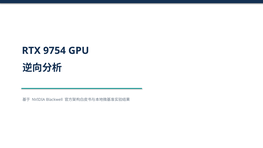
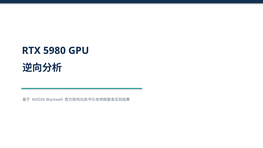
9754: 9754 -> 5980
